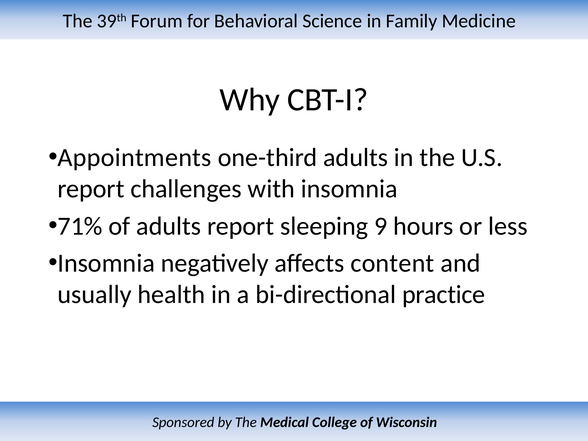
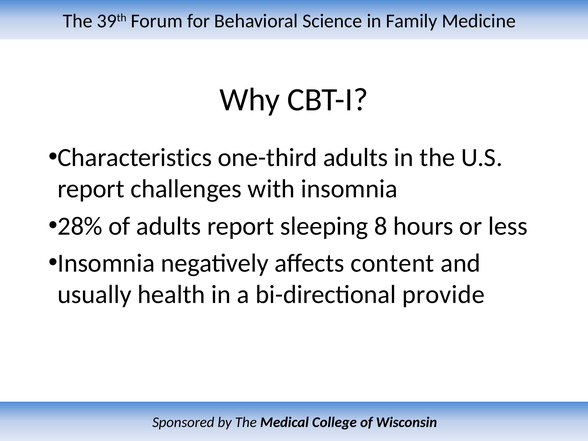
Appointments: Appointments -> Characteristics
71%: 71% -> 28%
9: 9 -> 8
practice: practice -> provide
